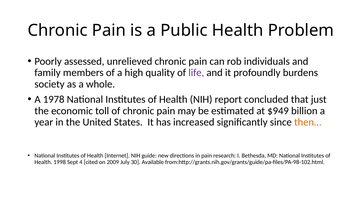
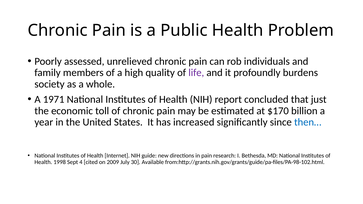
1978: 1978 -> 1971
$949: $949 -> $170
then… colour: orange -> blue
